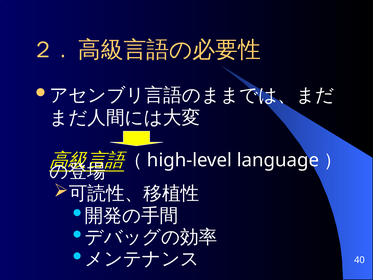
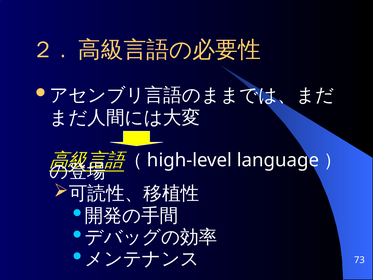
40: 40 -> 73
